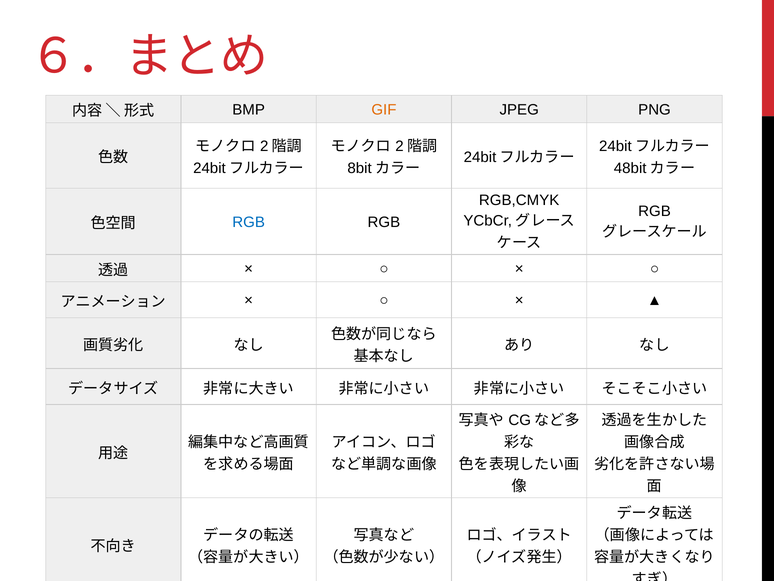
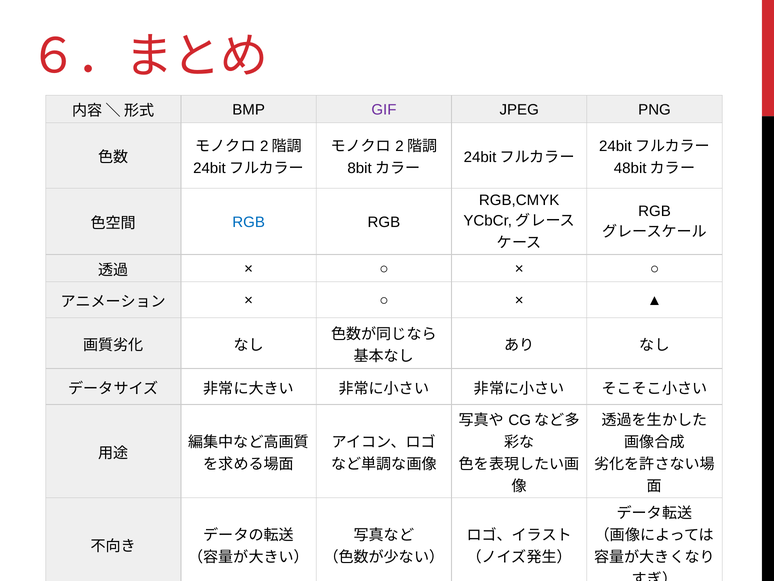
GIF colour: orange -> purple
